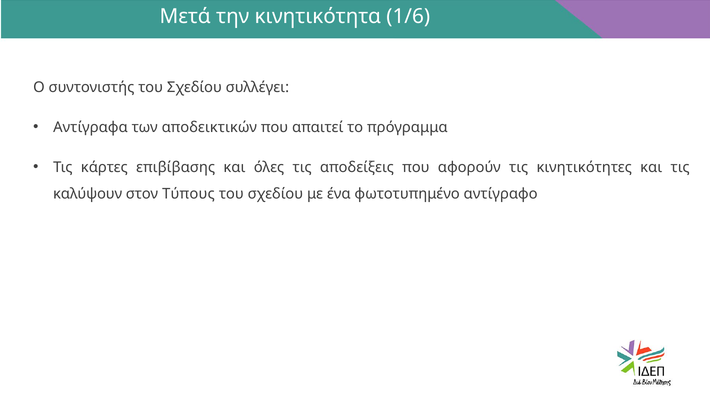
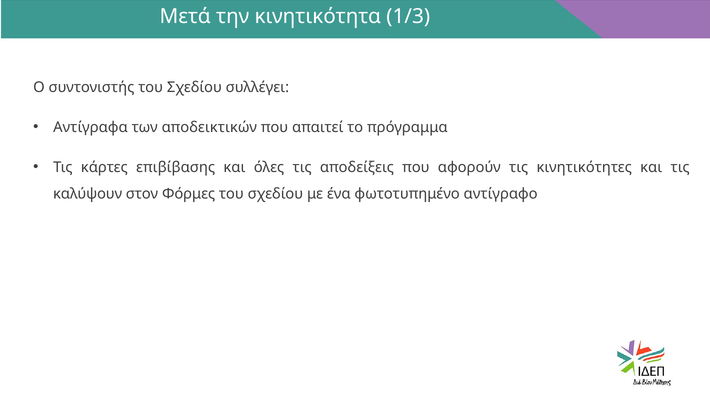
1/6: 1/6 -> 1/3
Τύπους: Τύπους -> Φόρμες
